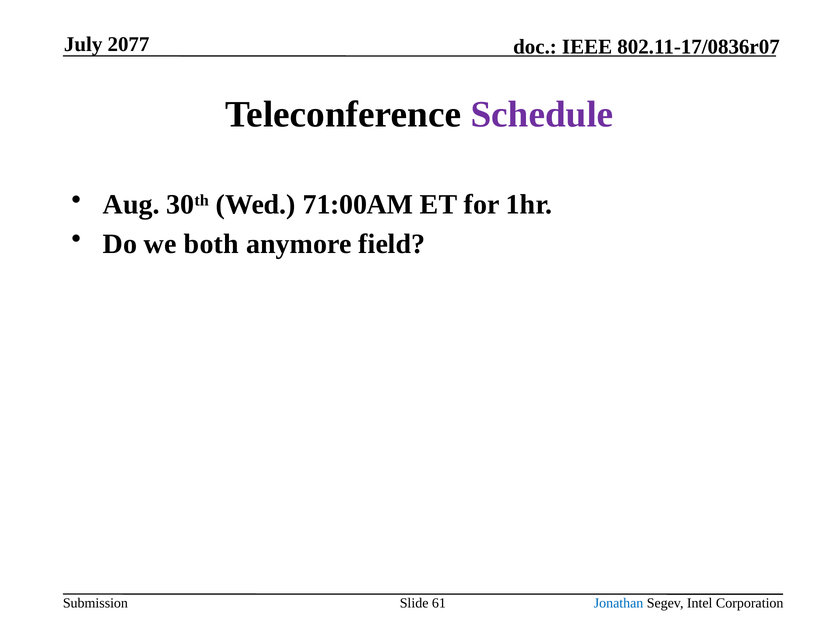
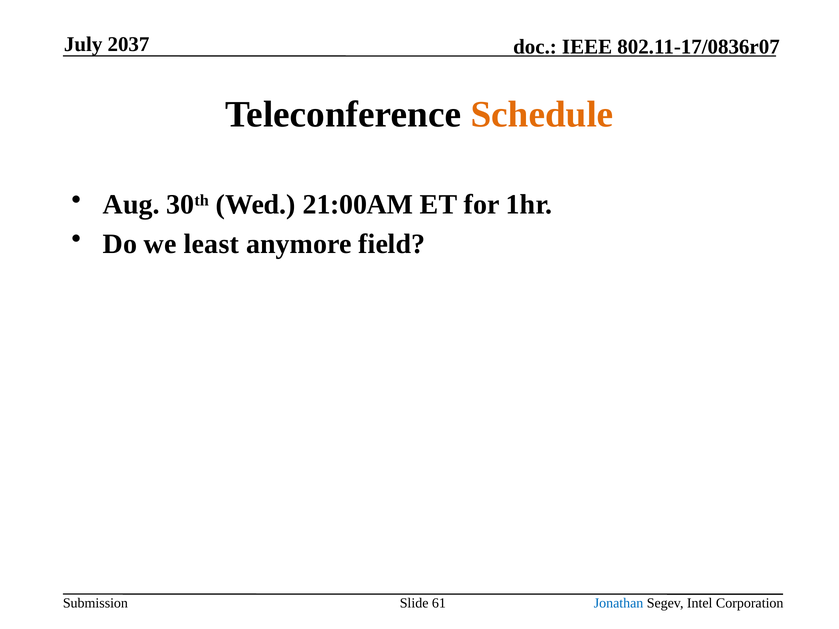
2077: 2077 -> 2037
Schedule colour: purple -> orange
71:00AM: 71:00AM -> 21:00AM
both: both -> least
